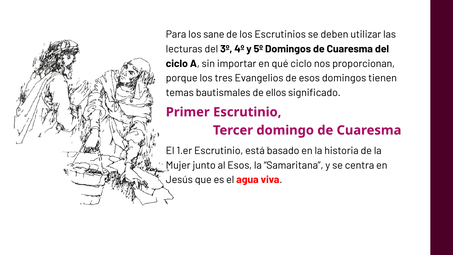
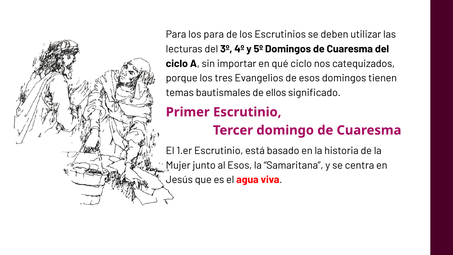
los sane: sane -> para
proporcionan: proporcionan -> catequizados
